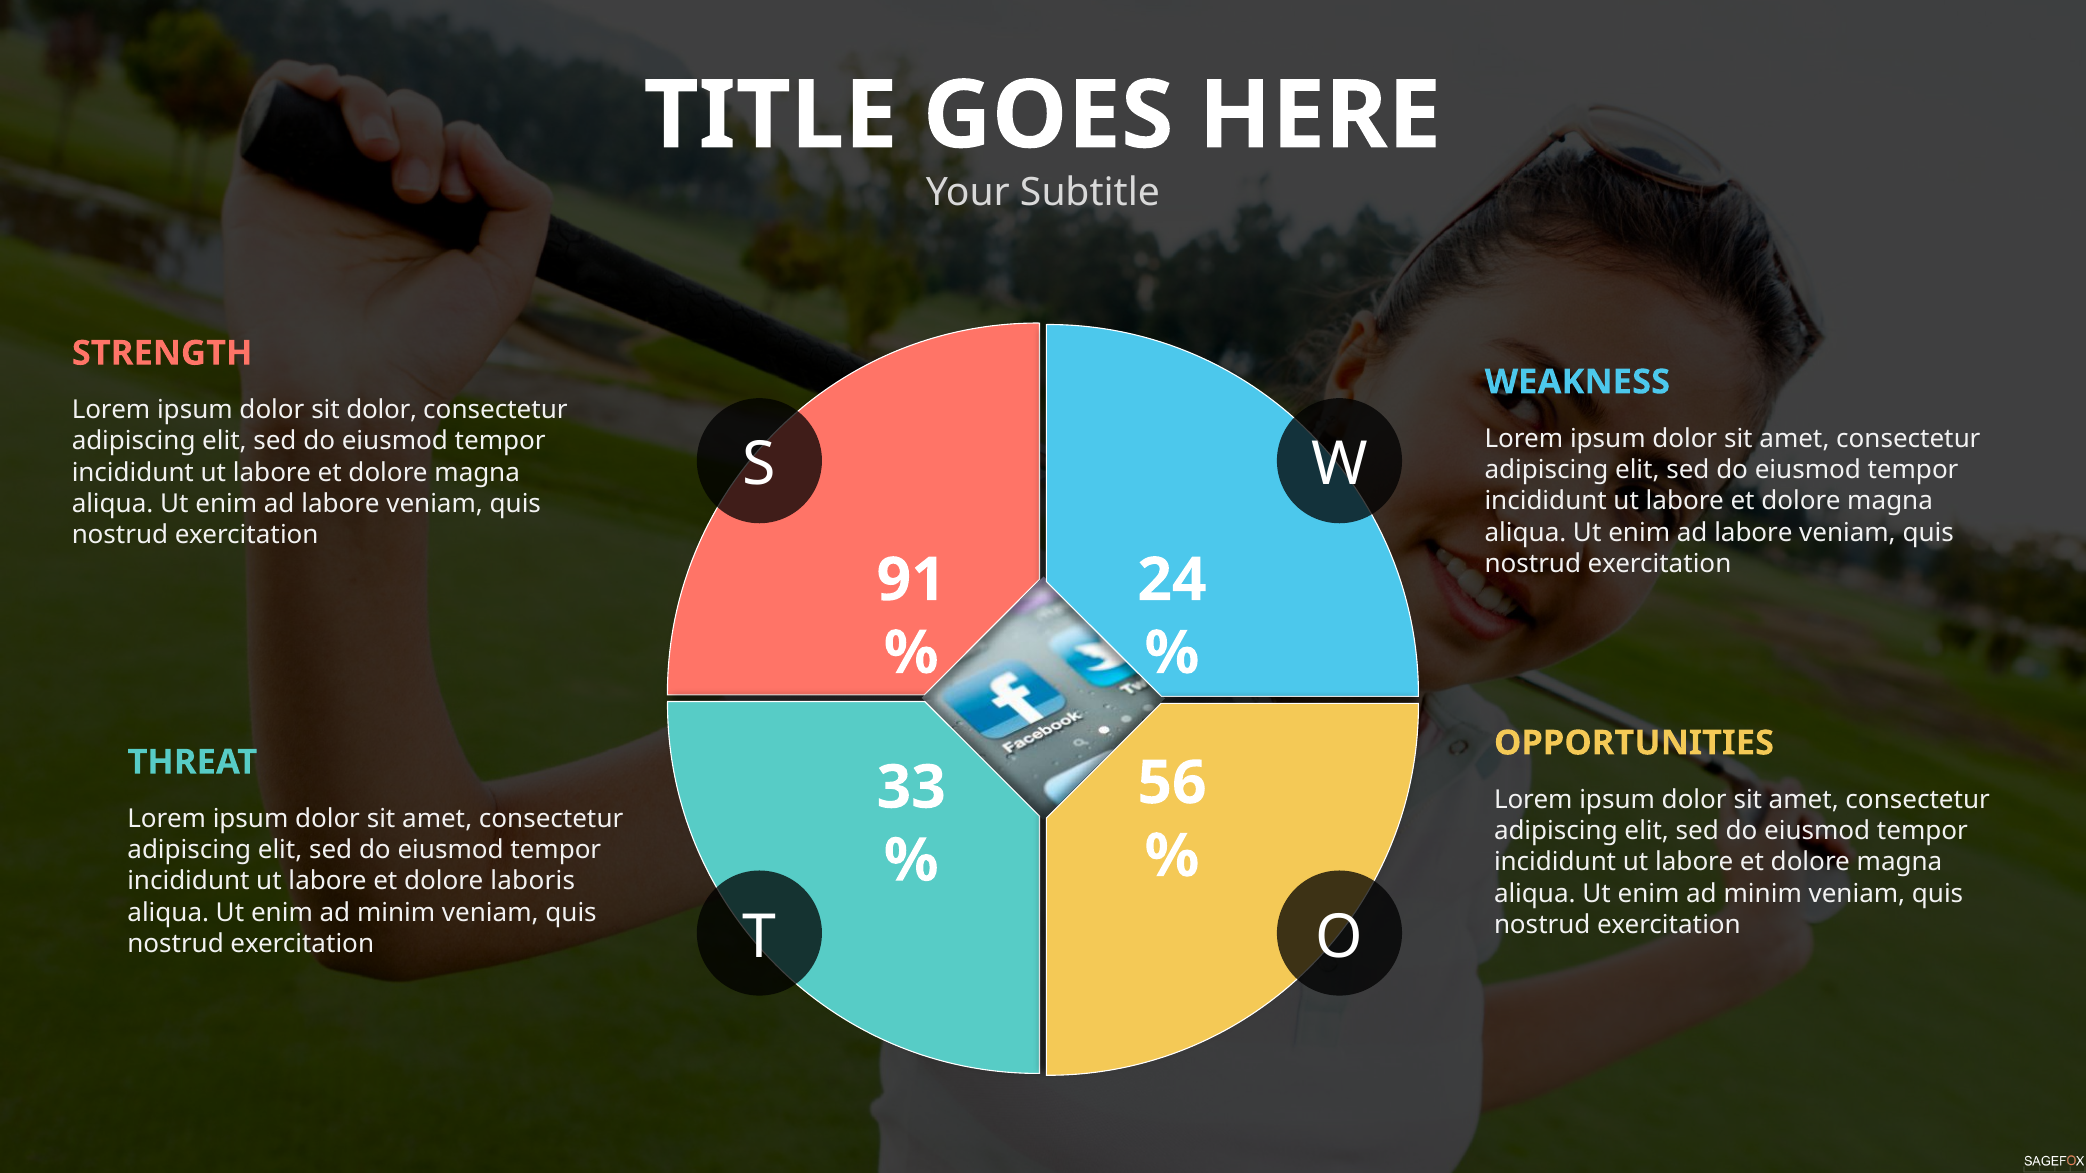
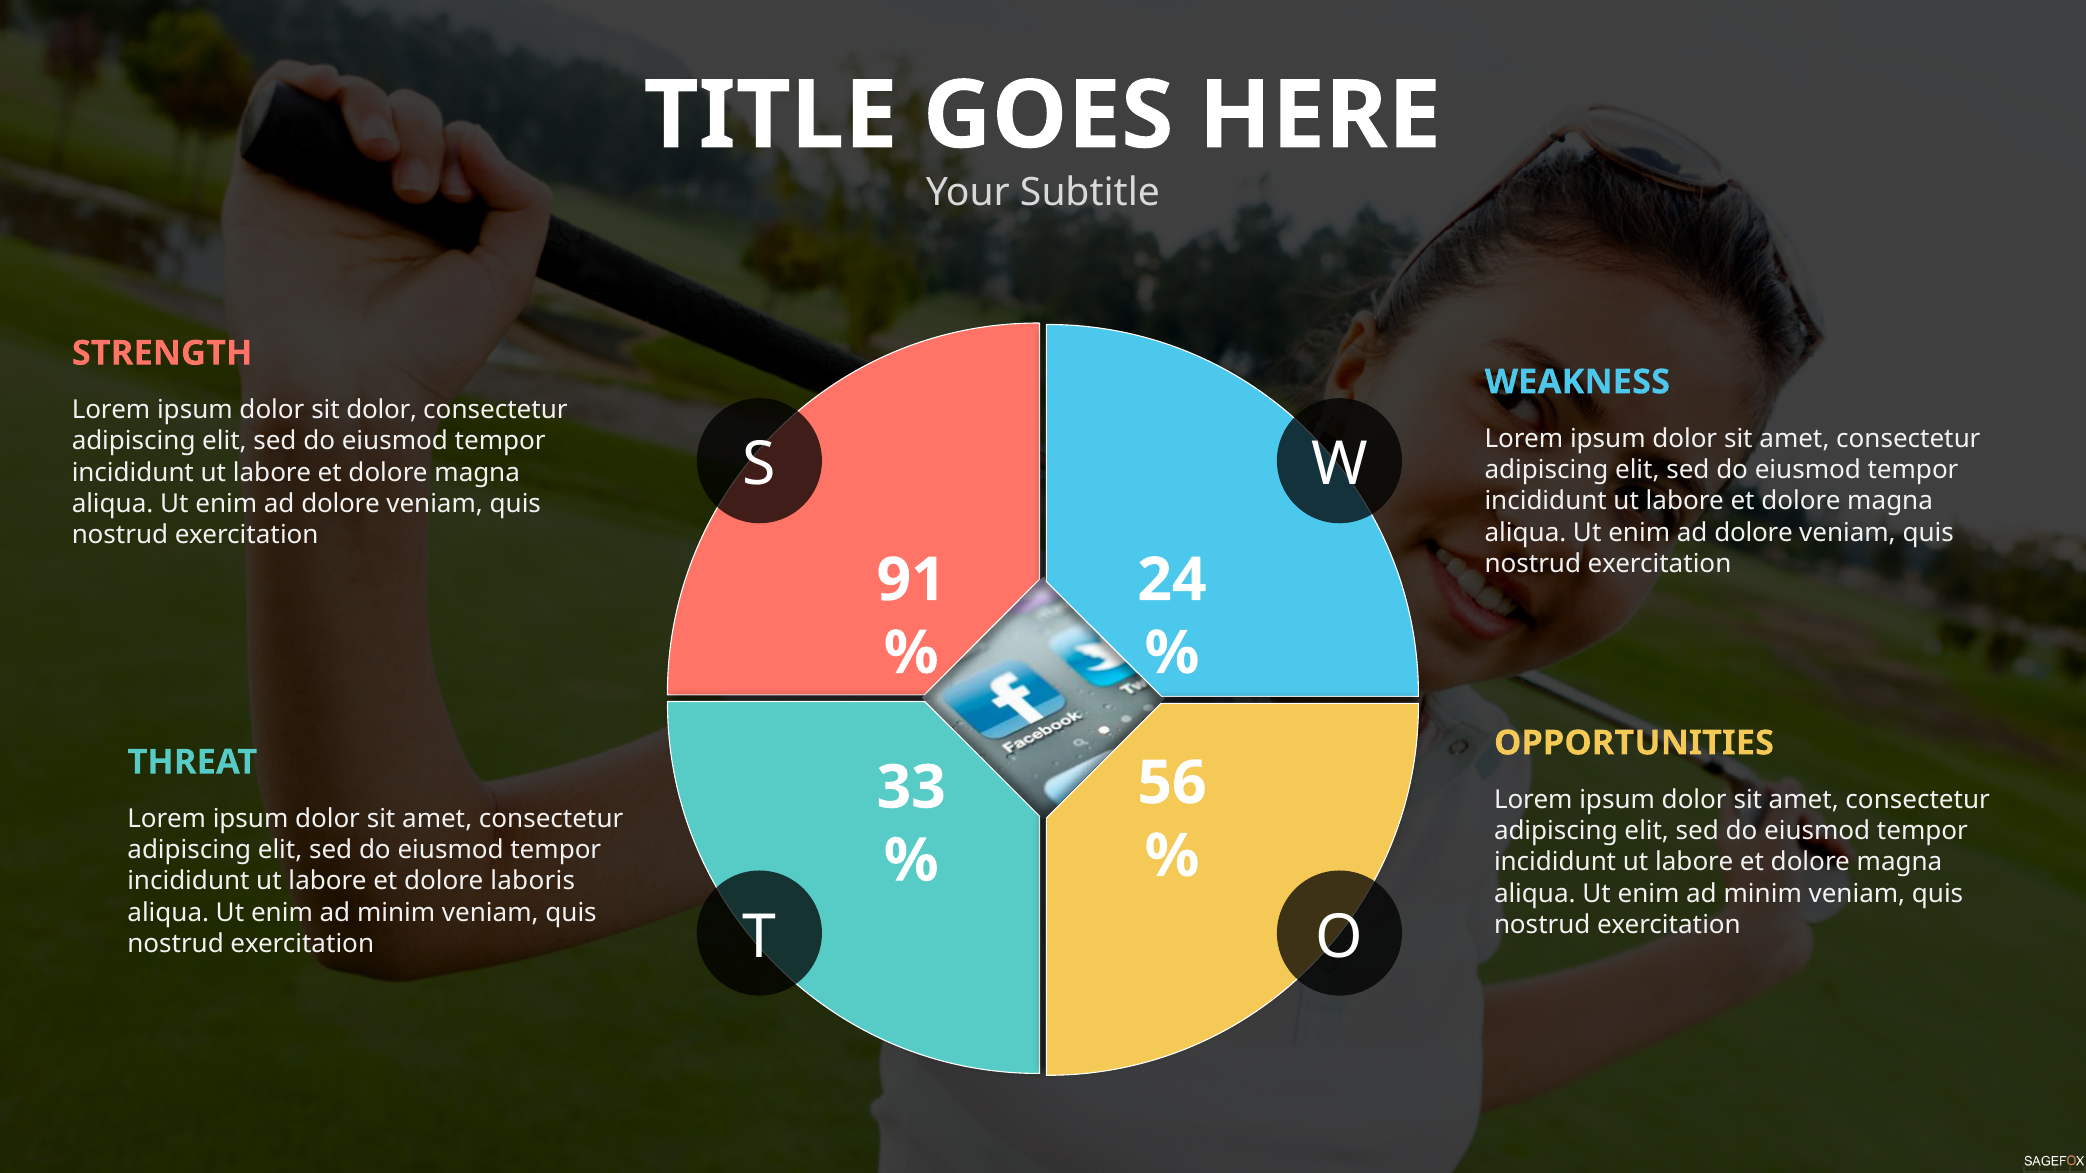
labore at (341, 504): labore -> dolore
labore at (1753, 533): labore -> dolore
